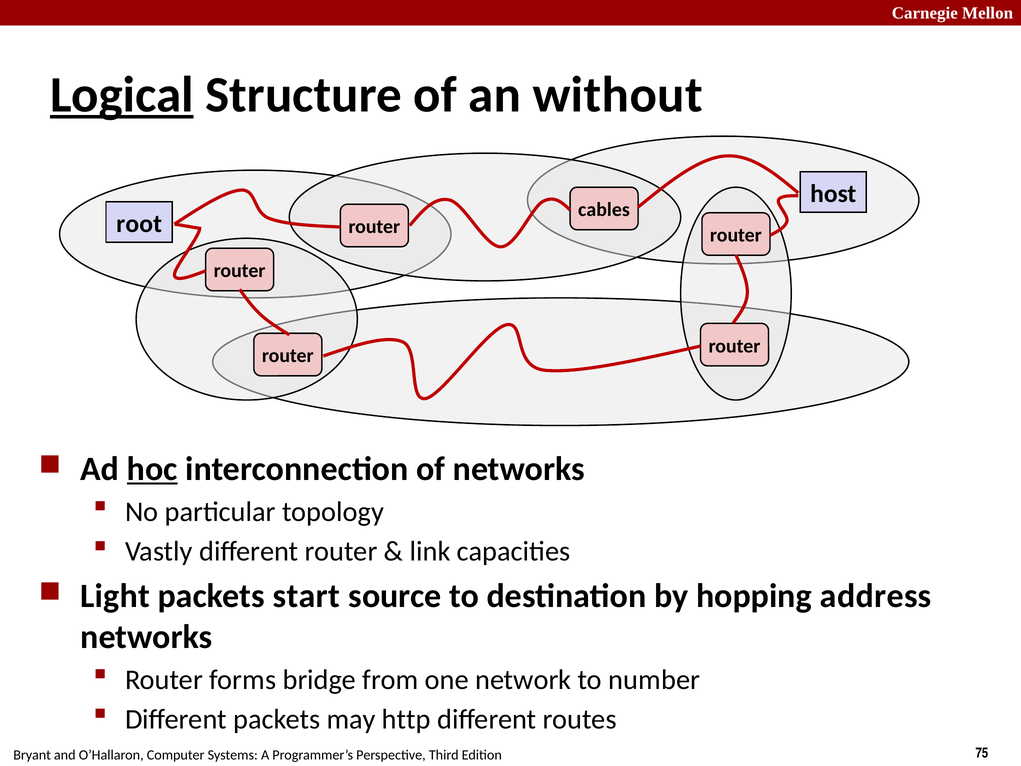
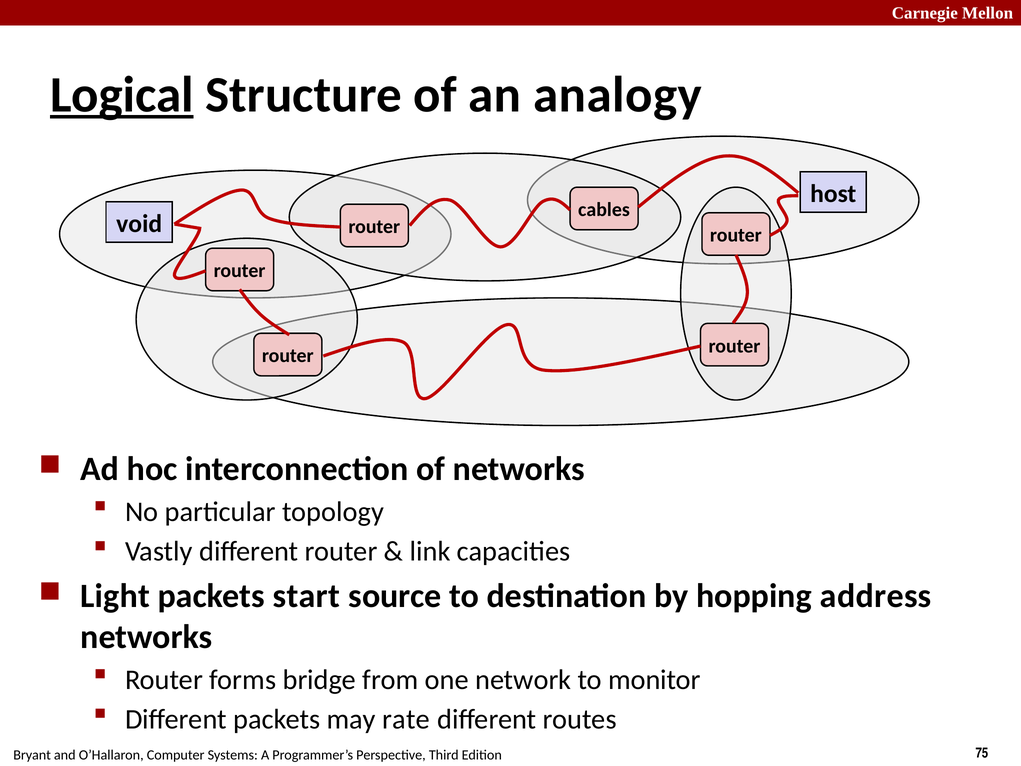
without: without -> analogy
root: root -> void
hoc underline: present -> none
number: number -> monitor
http: http -> rate
